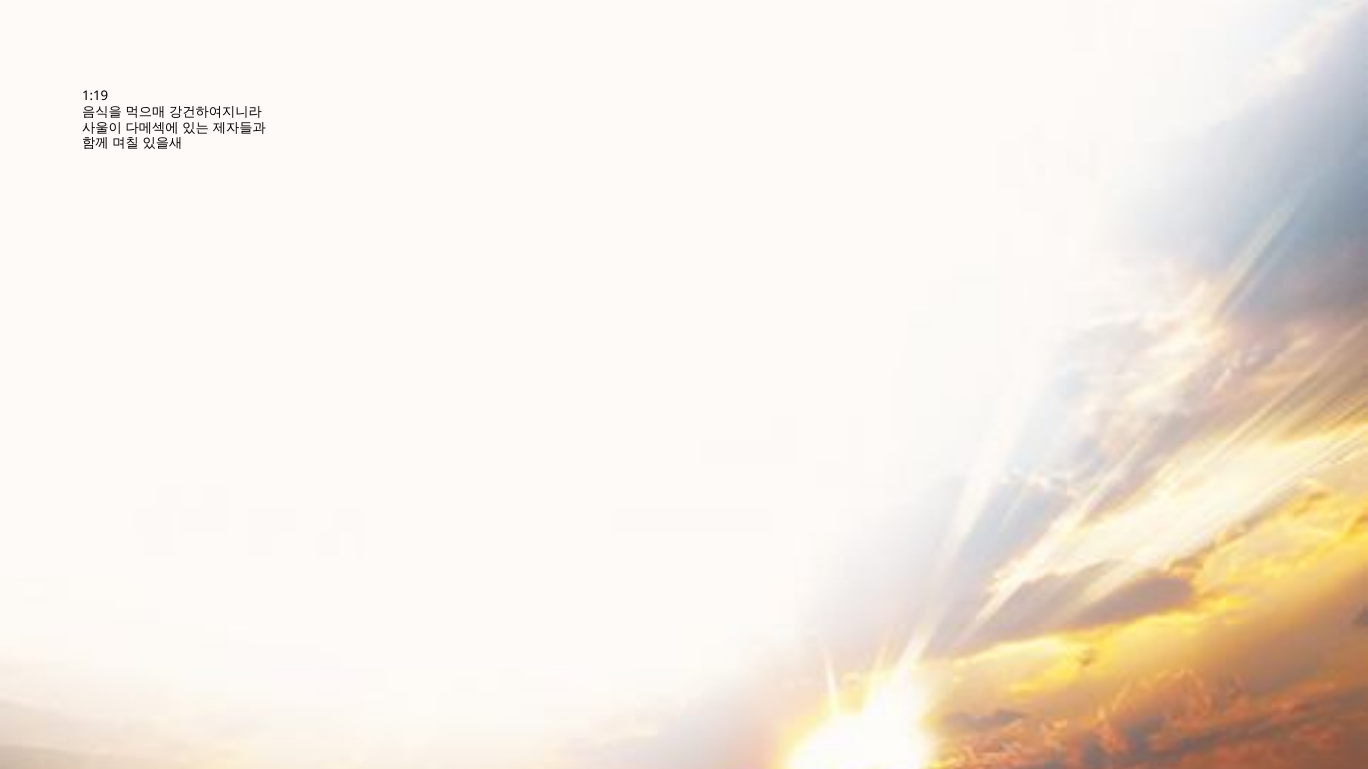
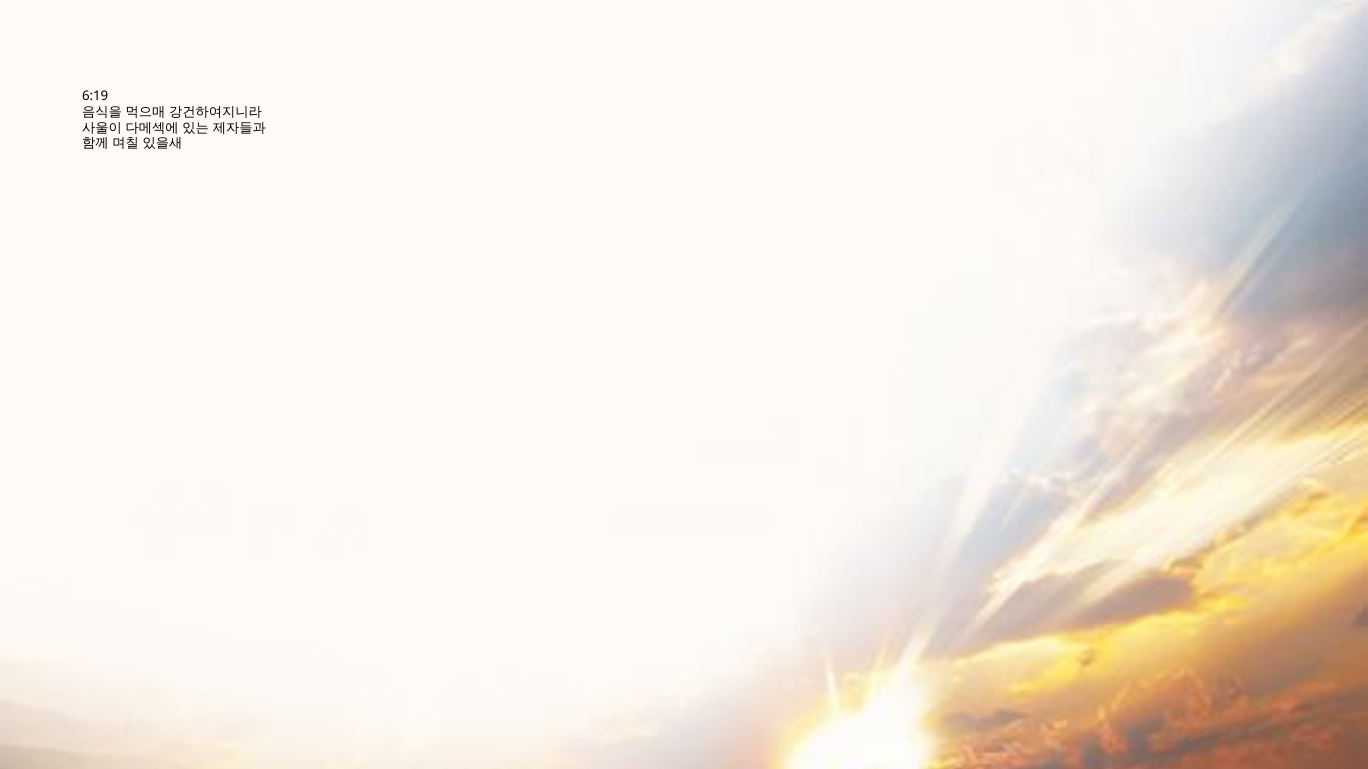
1:19: 1:19 -> 6:19
